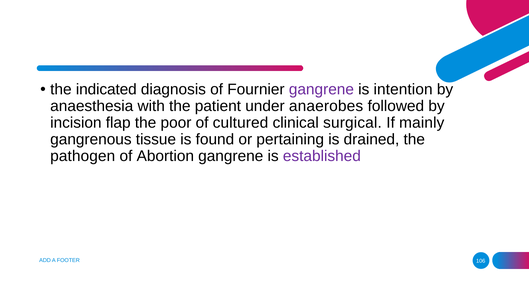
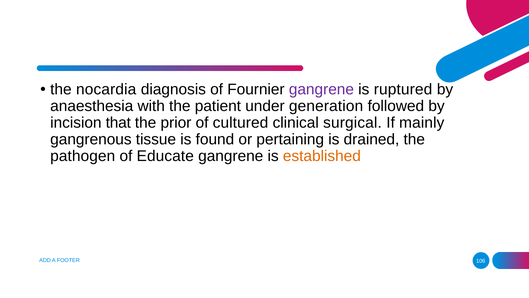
indicated: indicated -> nocardia
intention: intention -> ruptured
anaerobes: anaerobes -> generation
flap: flap -> that
poor: poor -> prior
Abortion: Abortion -> Educate
established colour: purple -> orange
